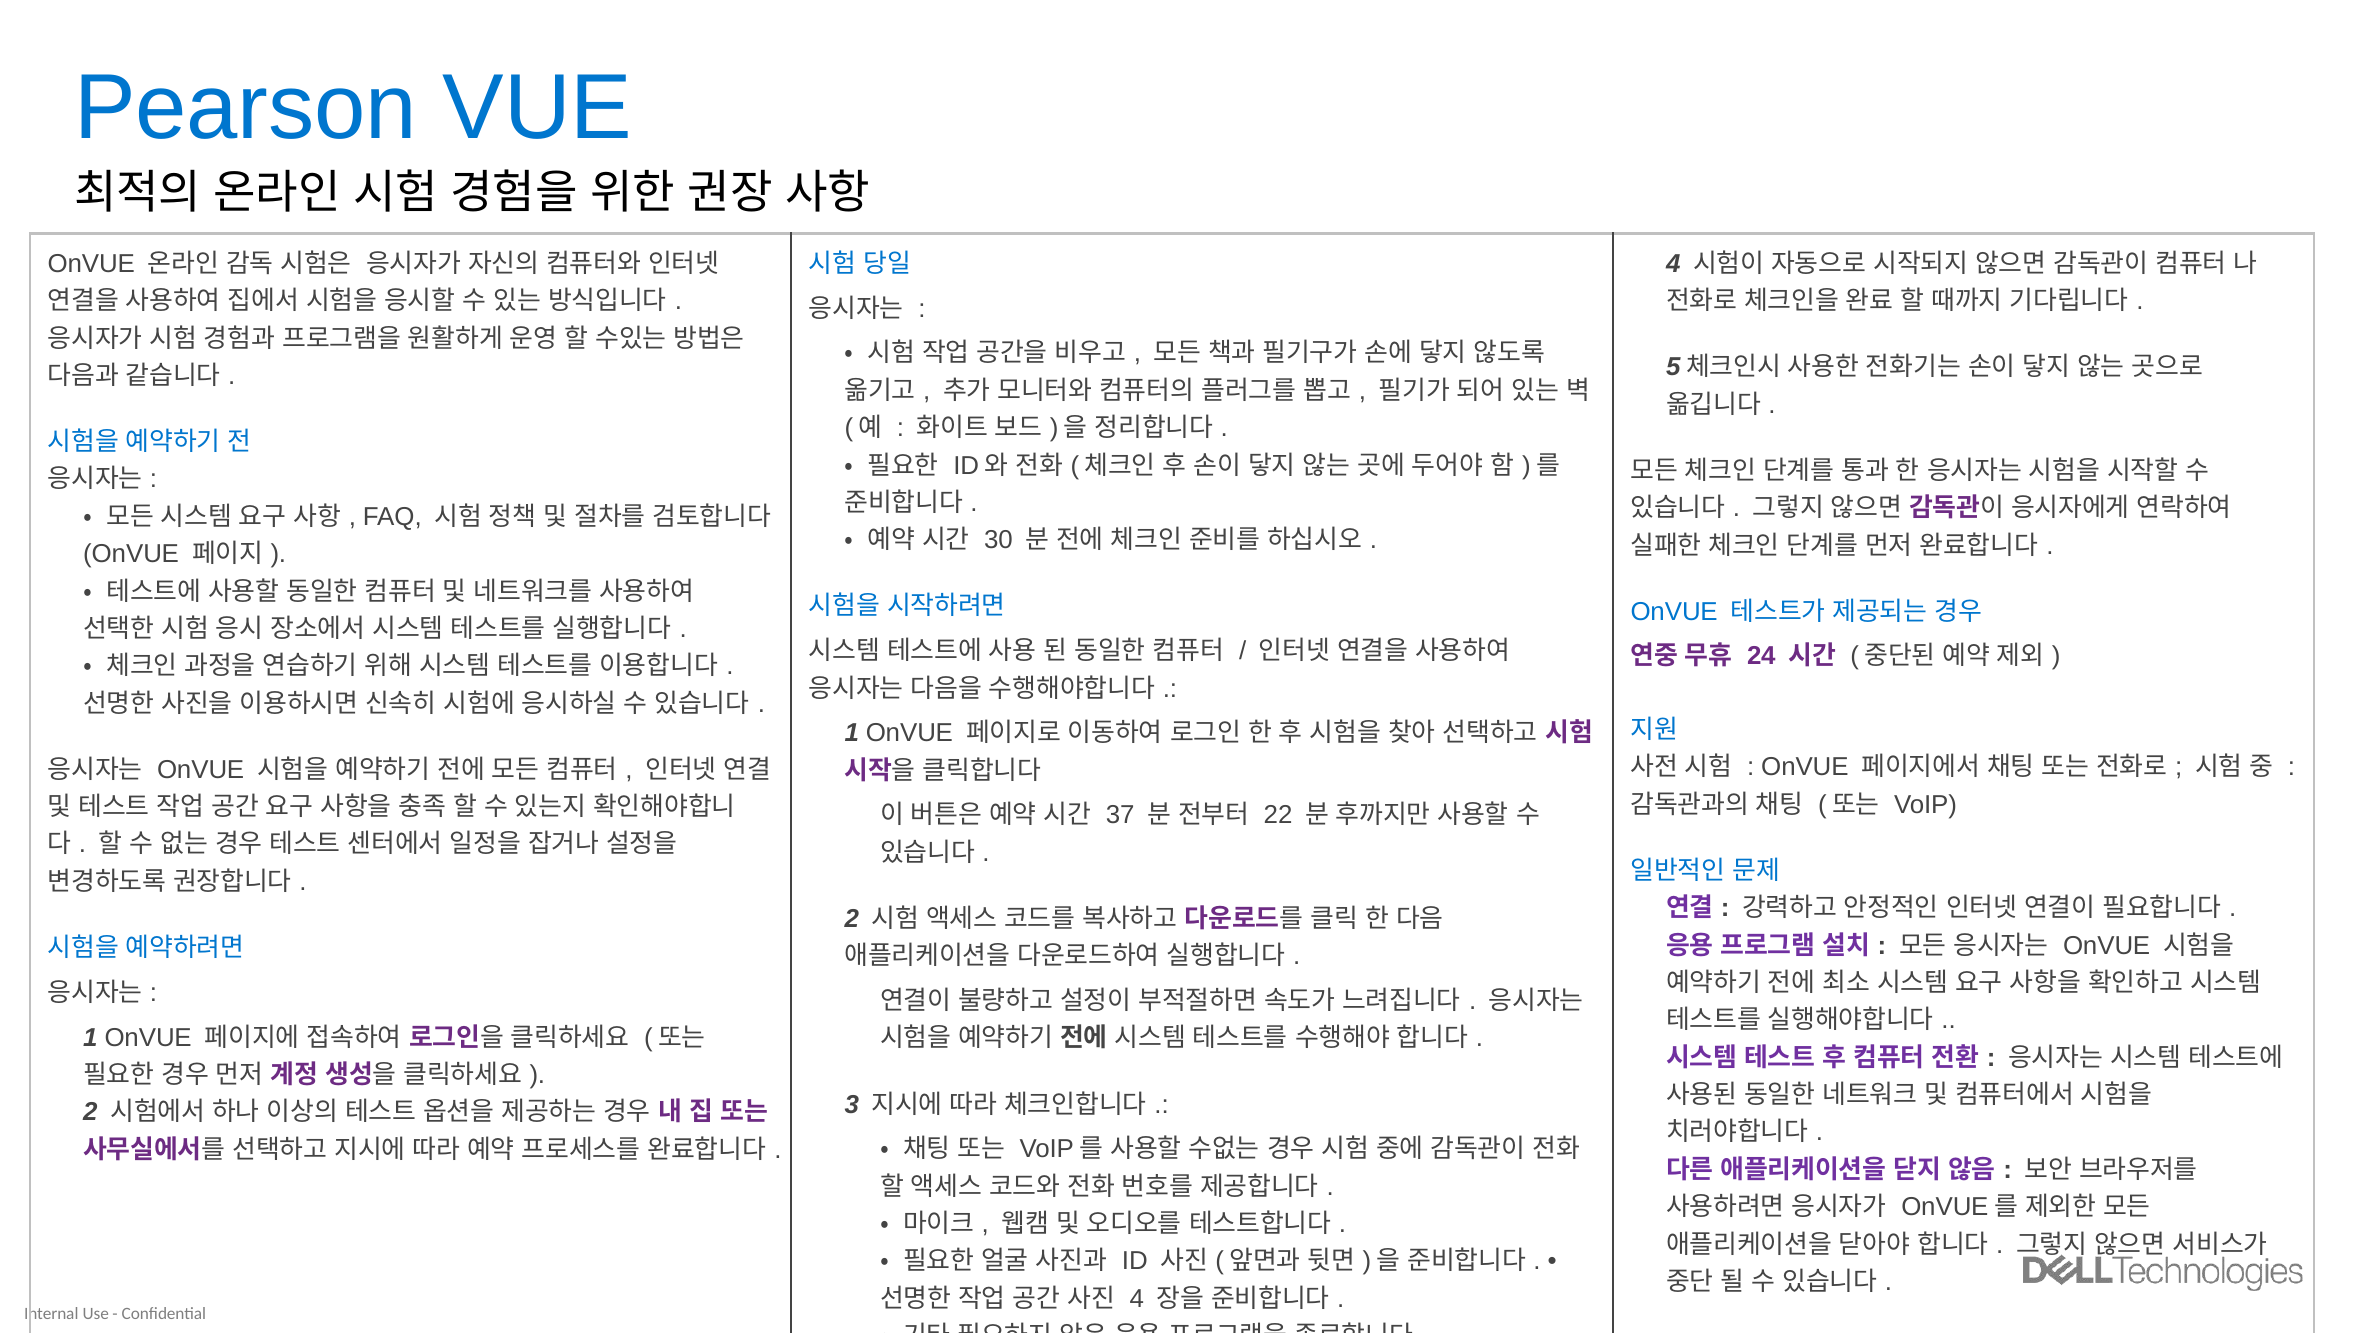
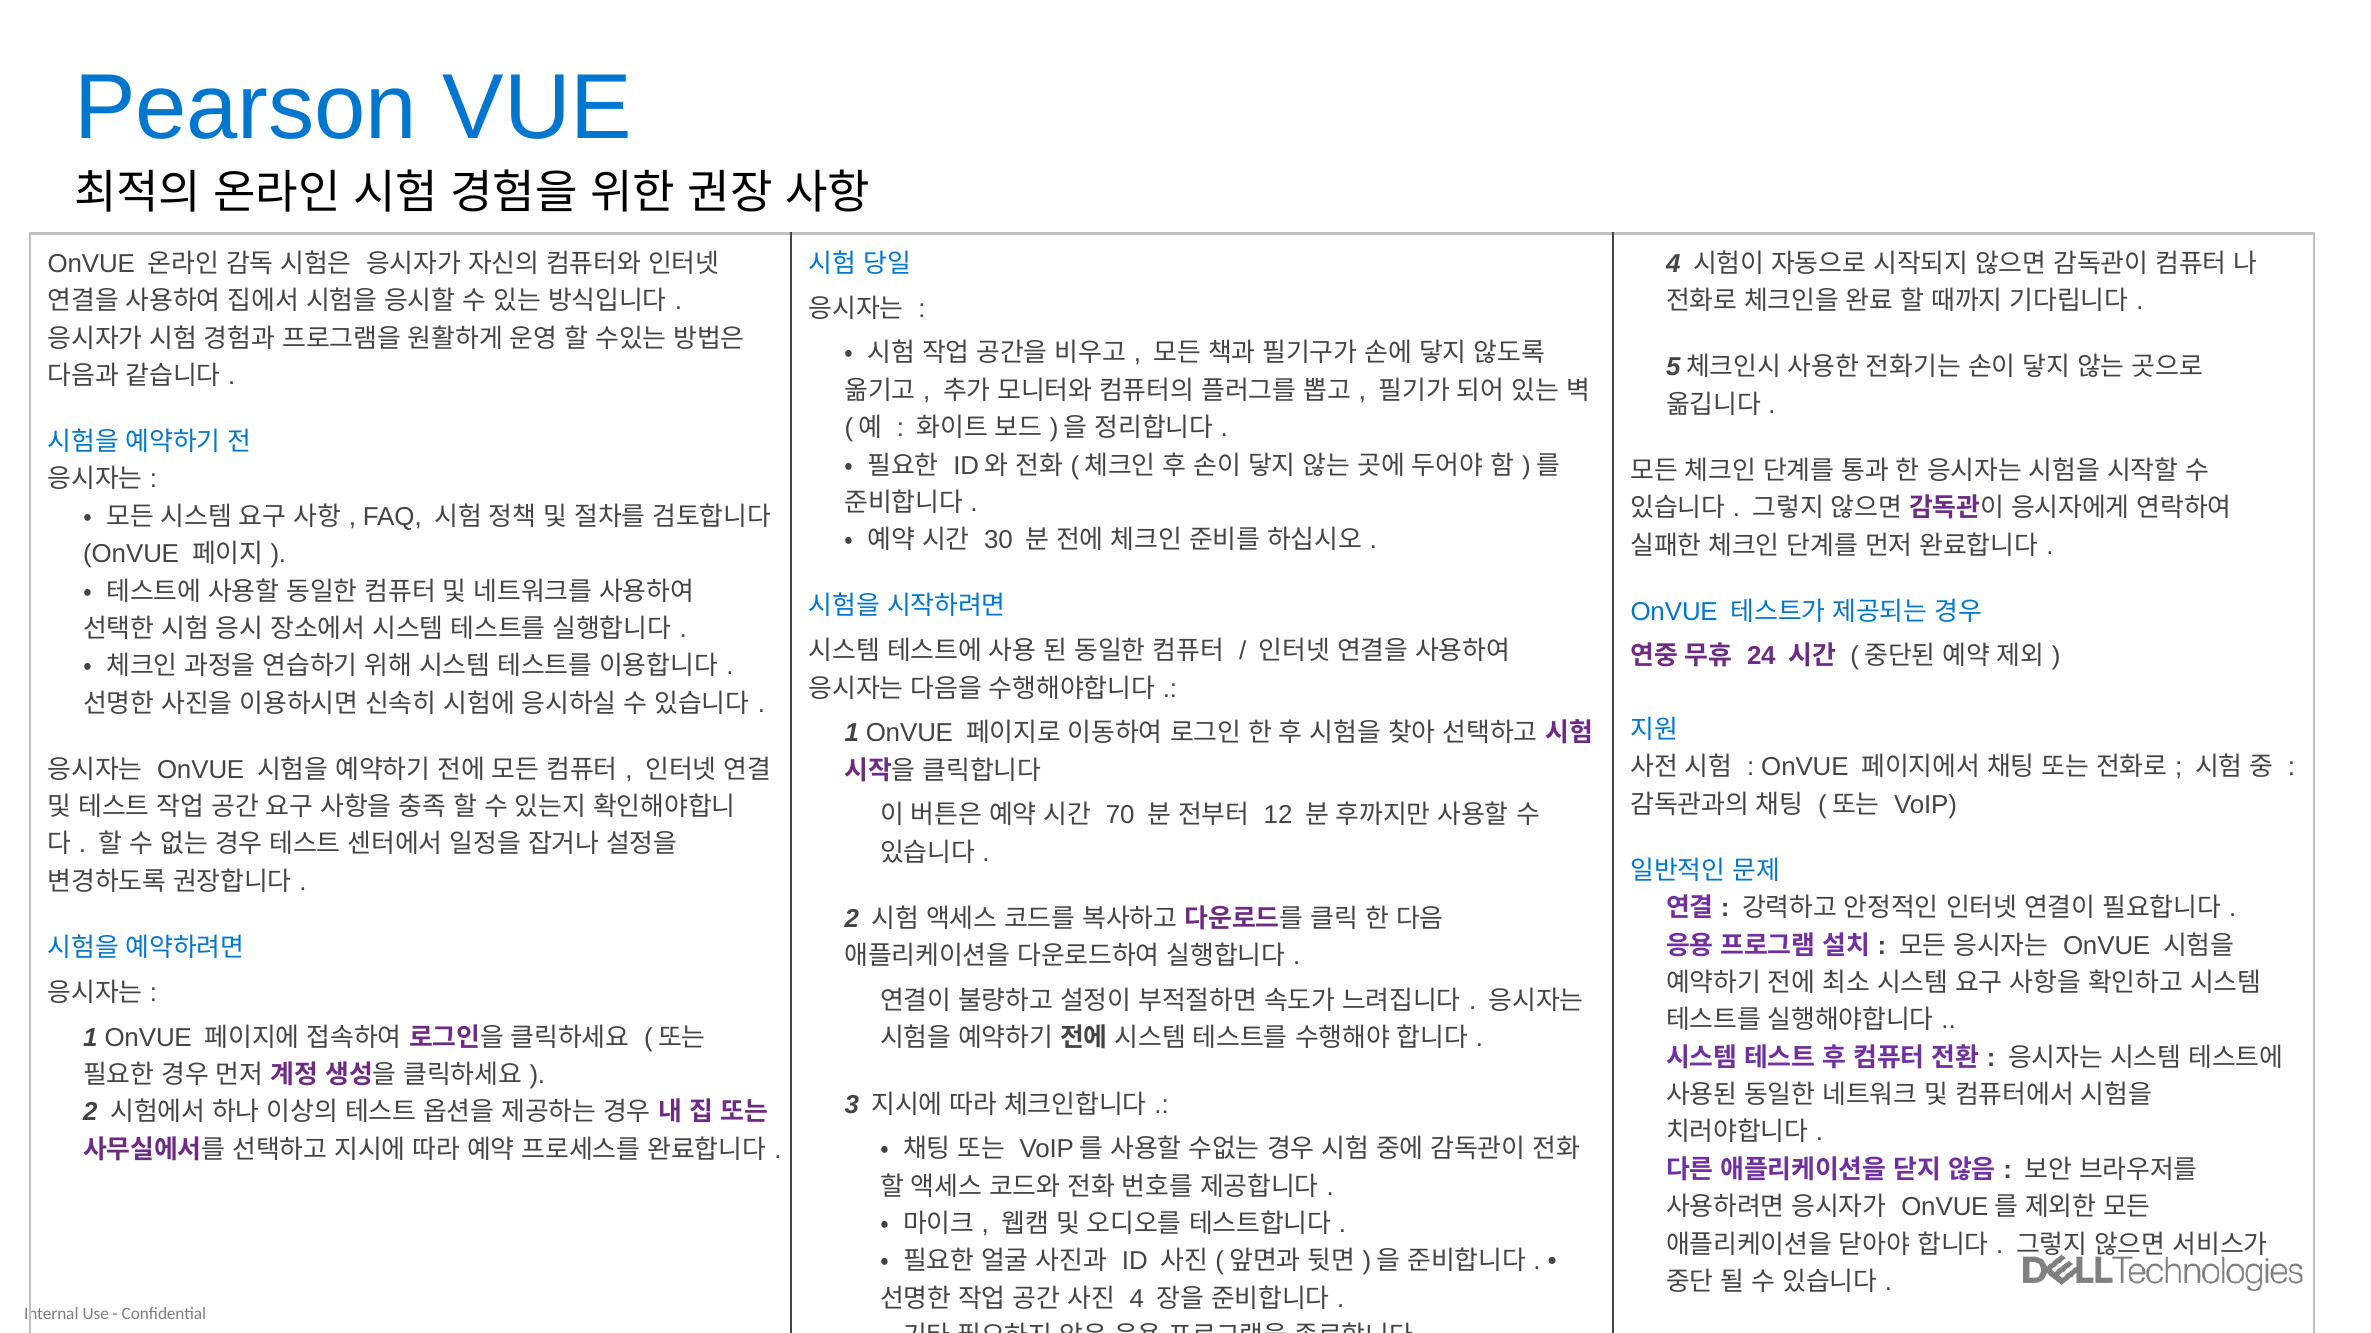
37: 37 -> 70
22: 22 -> 12
